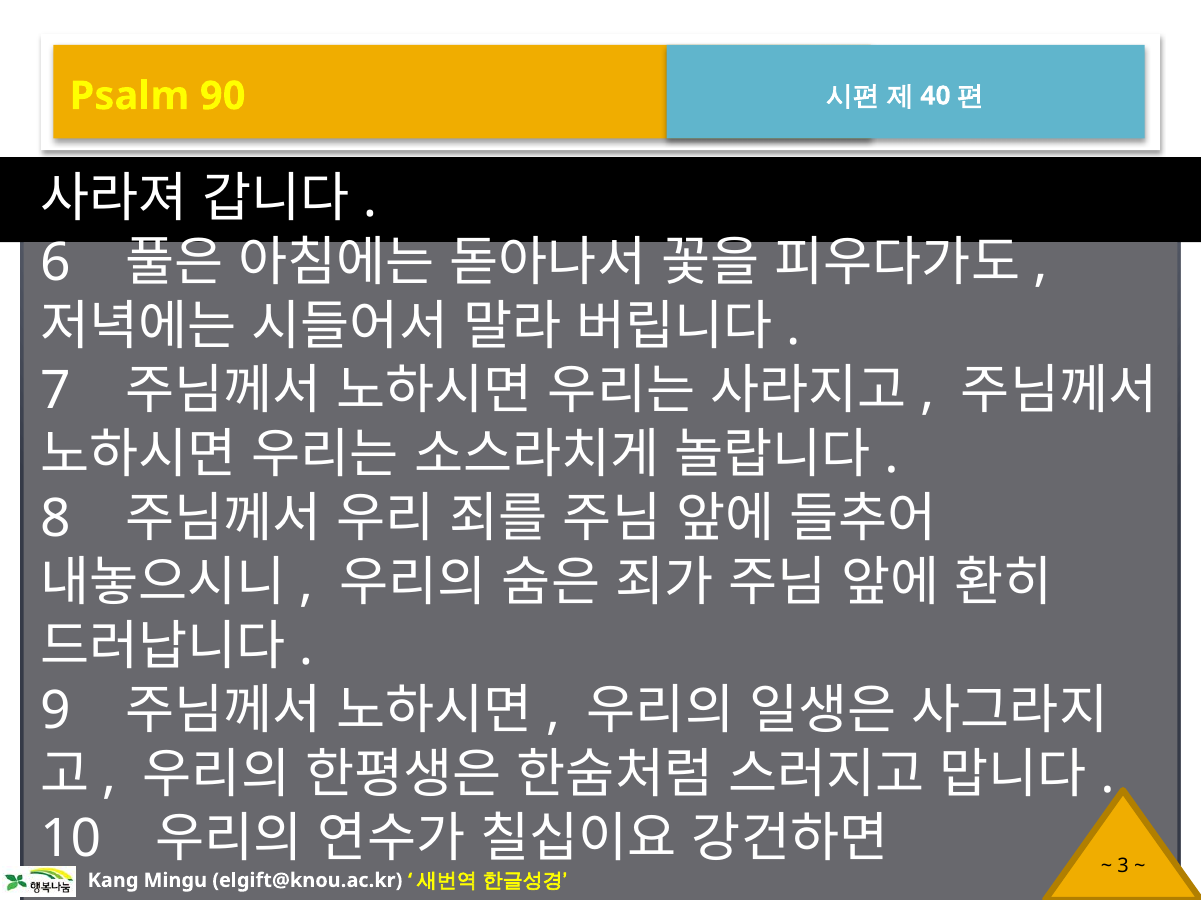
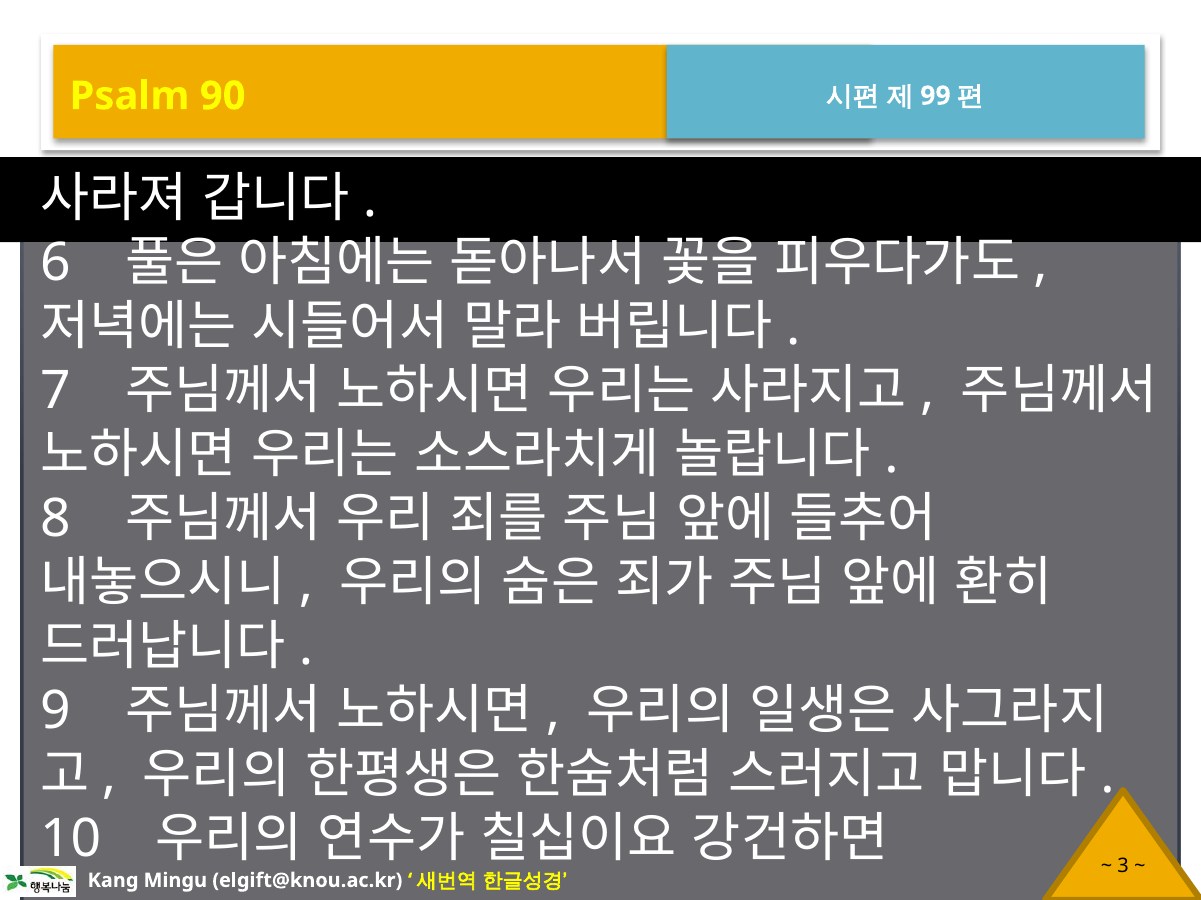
40: 40 -> 99
